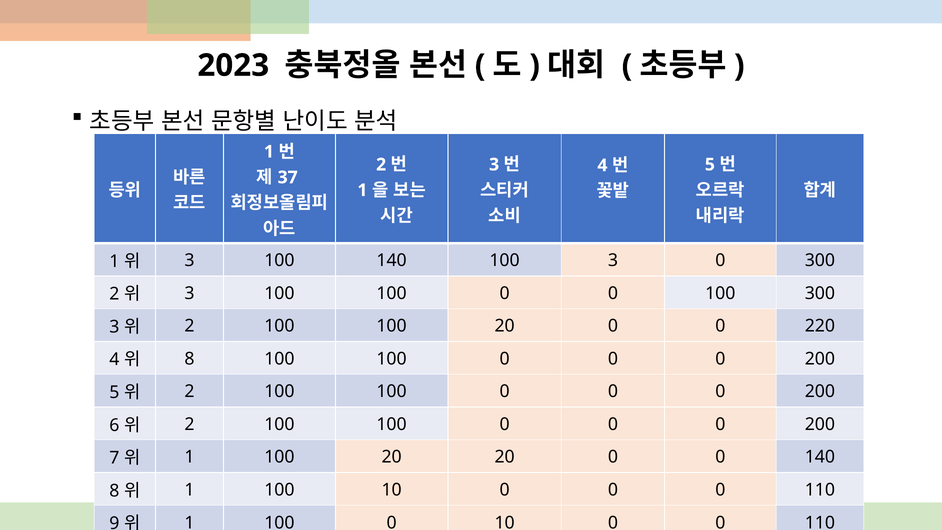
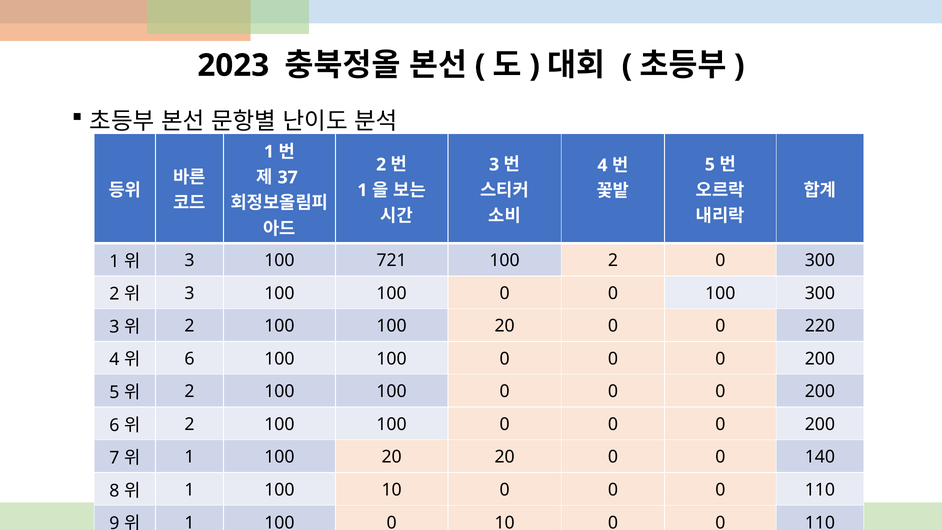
100 140: 140 -> 721
100 3: 3 -> 2
8 at (190, 359): 8 -> 6
